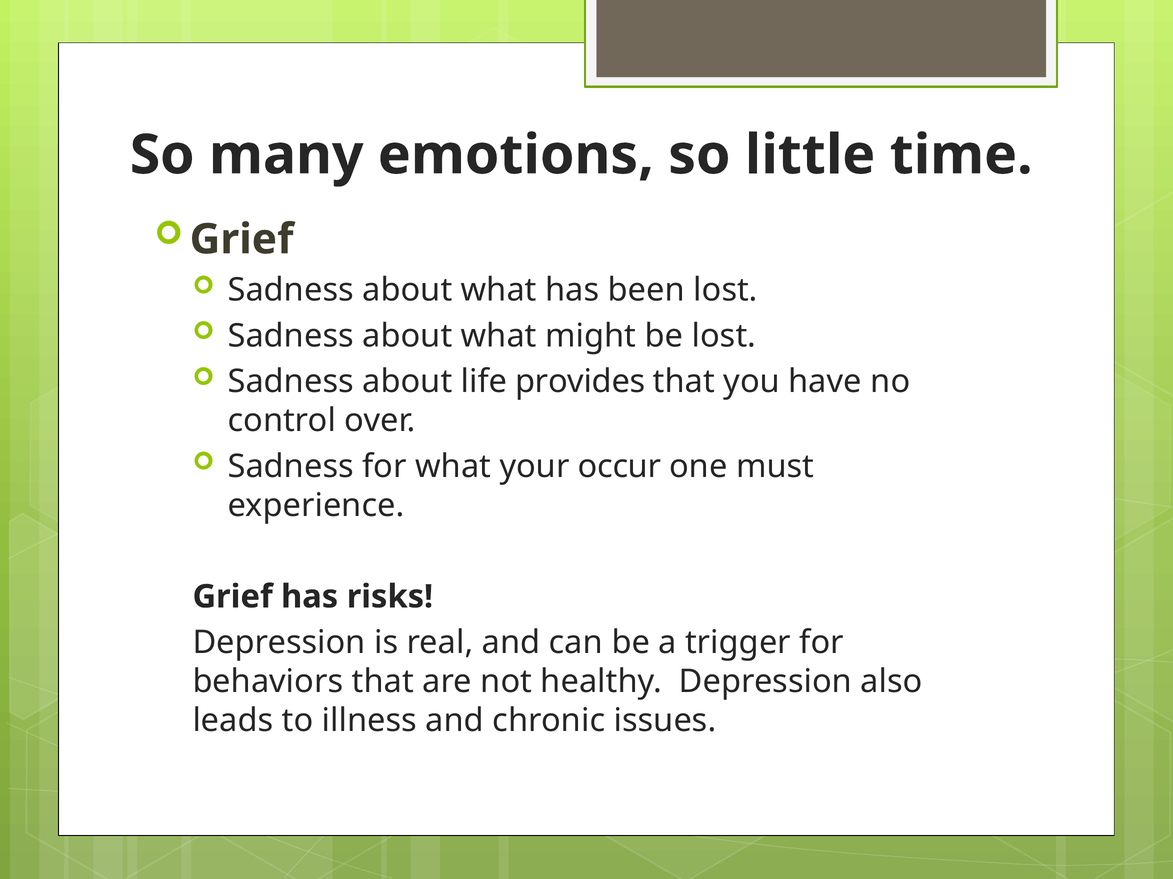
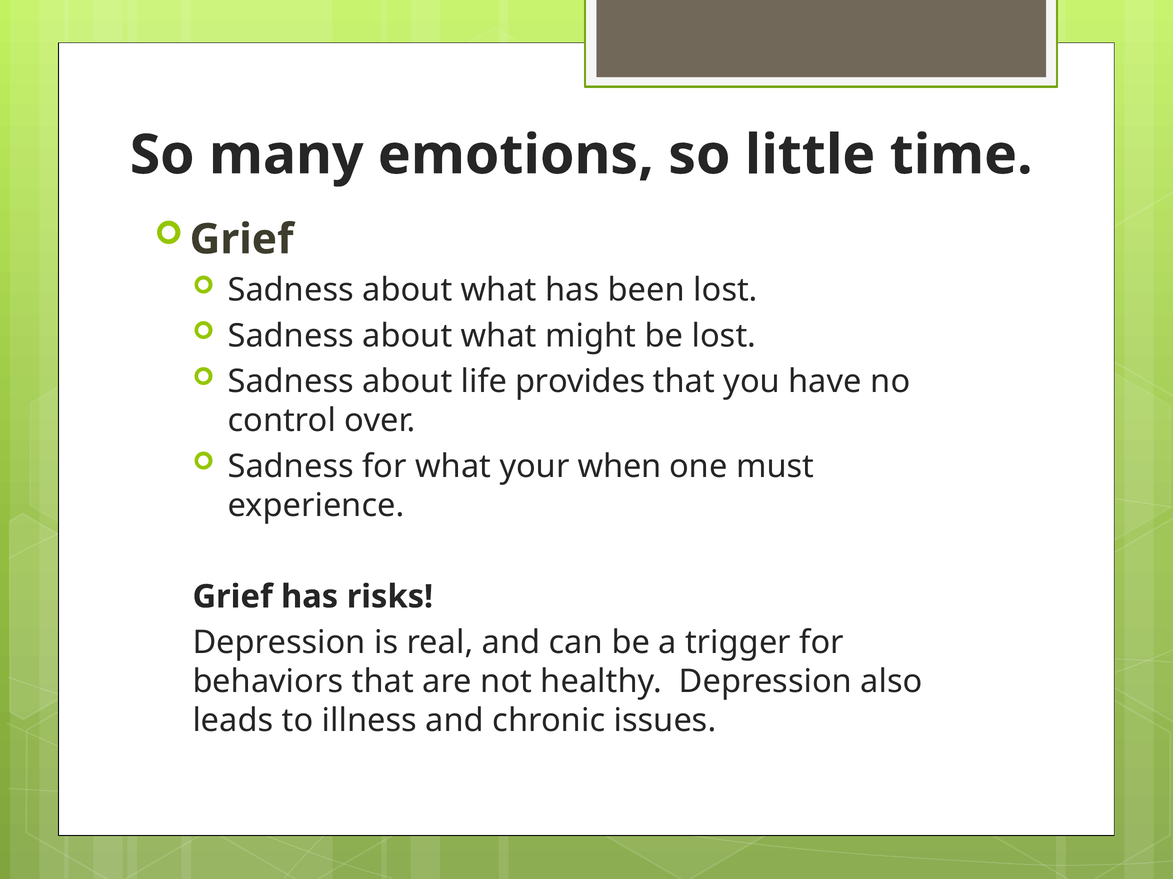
occur: occur -> when
